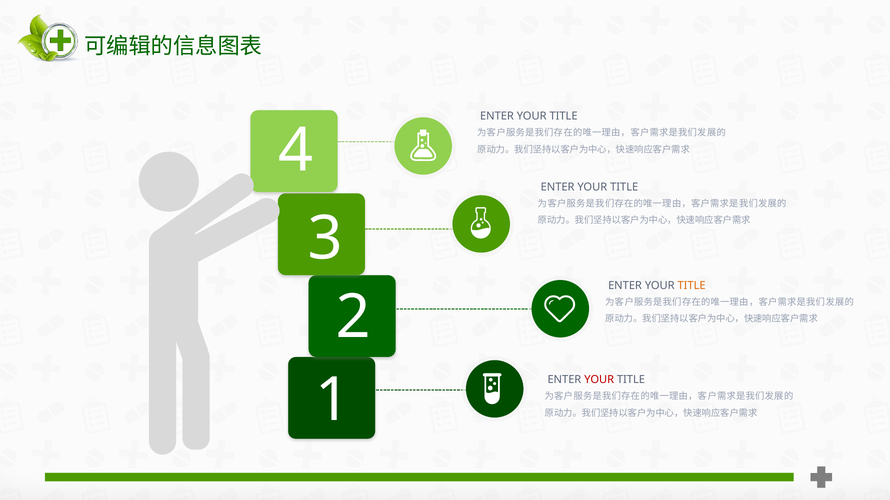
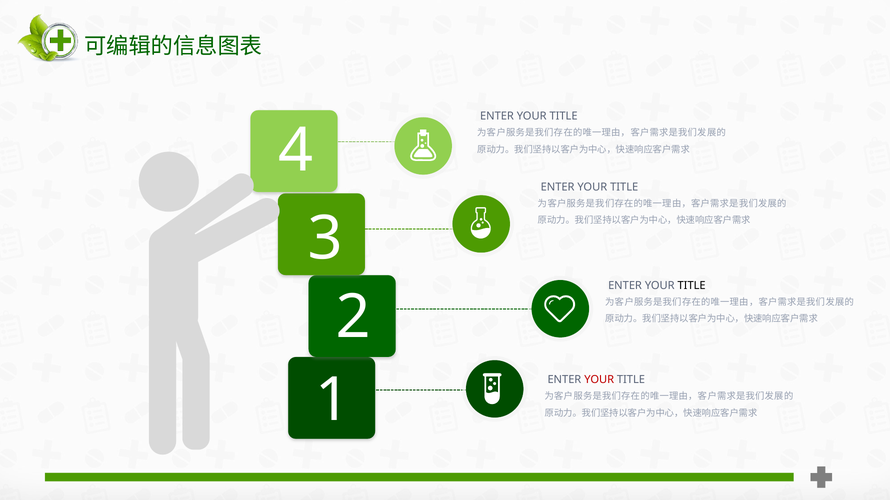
TITLE at (692, 286) colour: orange -> black
